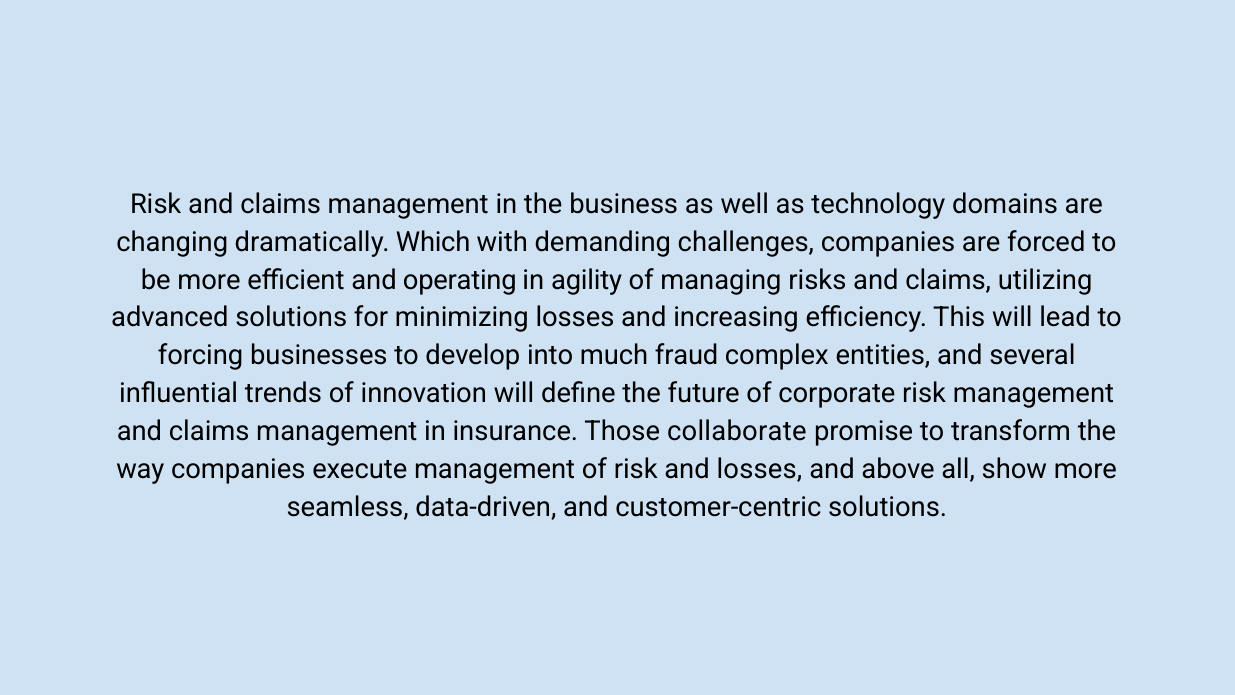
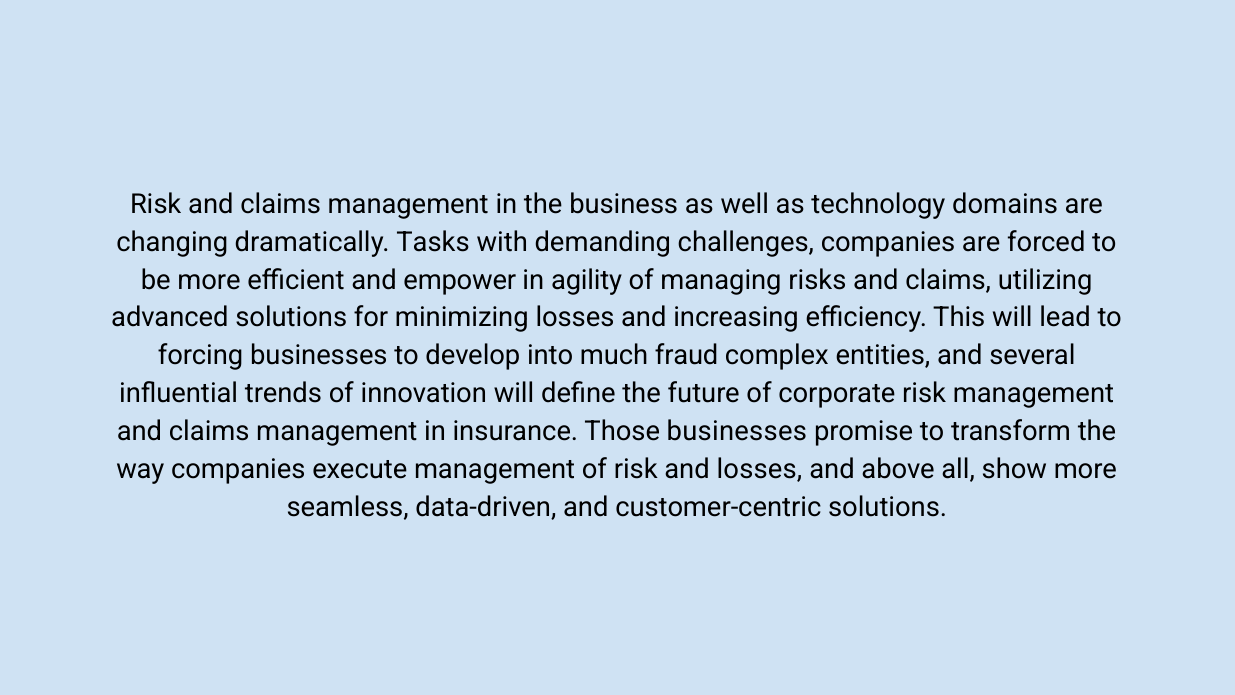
Which: Which -> Tasks
operating: operating -> empower
Those collaborate: collaborate -> businesses
